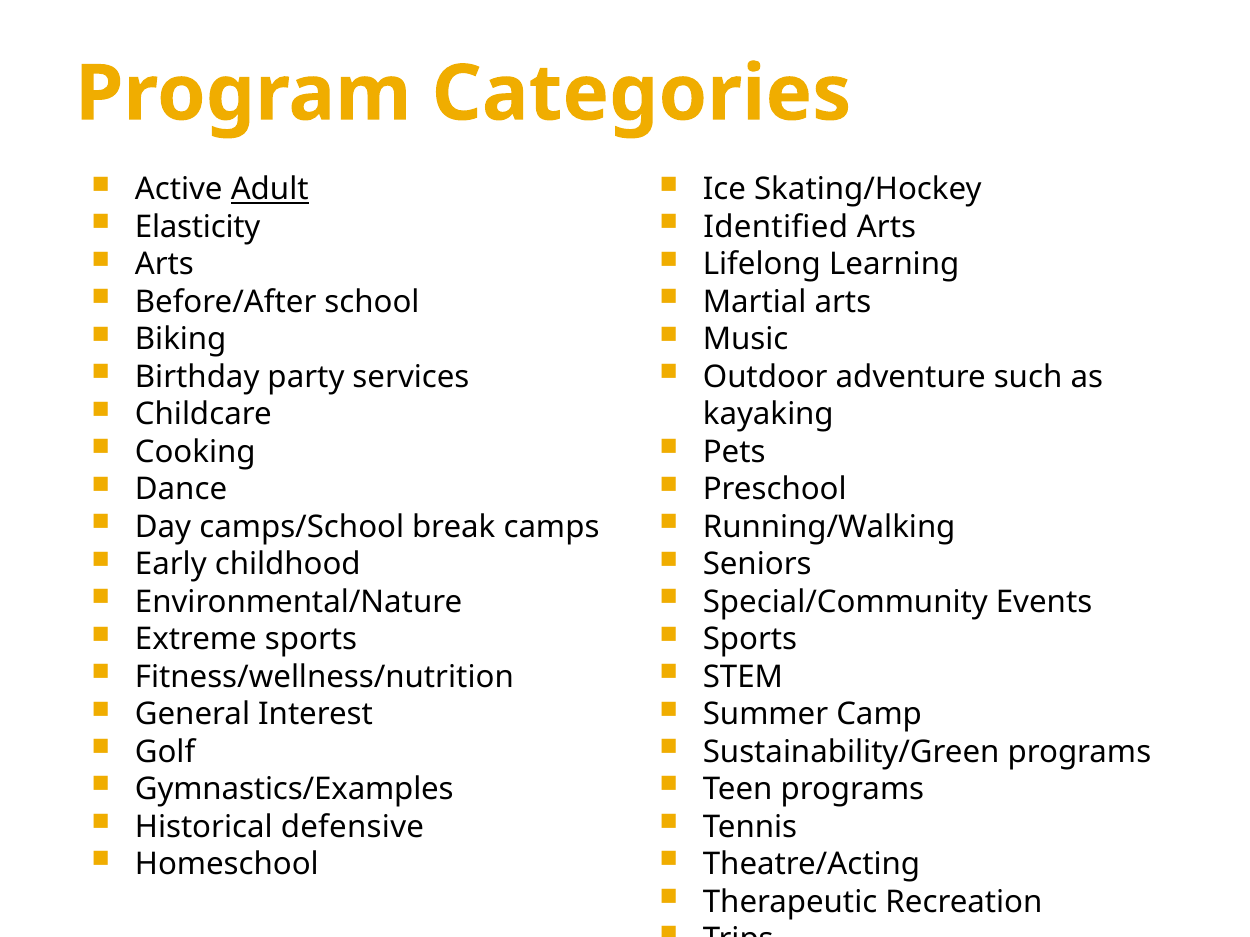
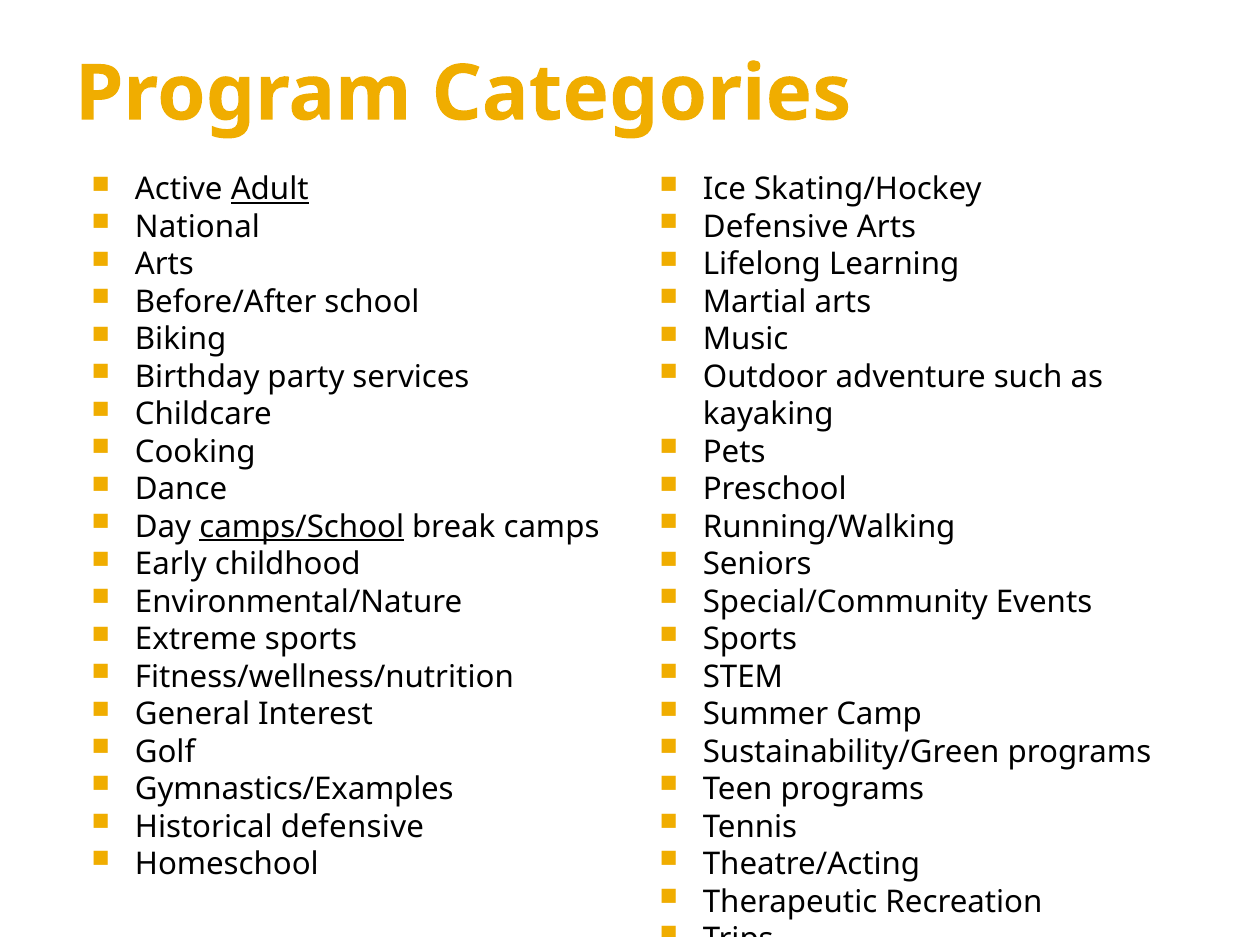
Elasticity: Elasticity -> National
Identified at (776, 227): Identified -> Defensive
camps/School underline: none -> present
